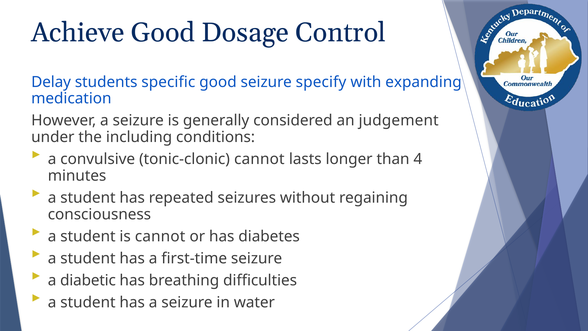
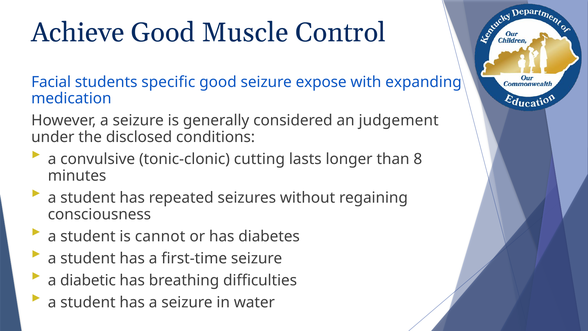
Dosage: Dosage -> Muscle
Delay: Delay -> Facial
specify: specify -> expose
including: including -> disclosed
tonic-clonic cannot: cannot -> cutting
4: 4 -> 8
